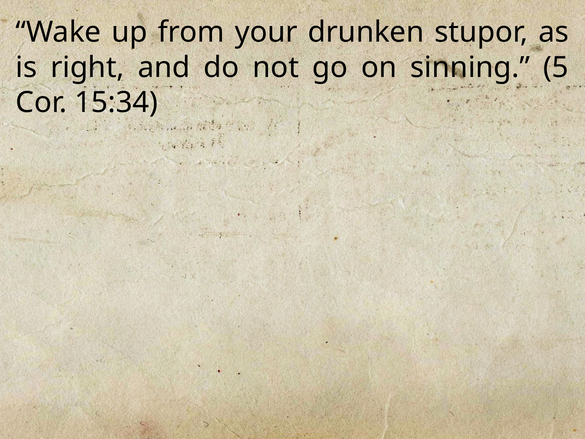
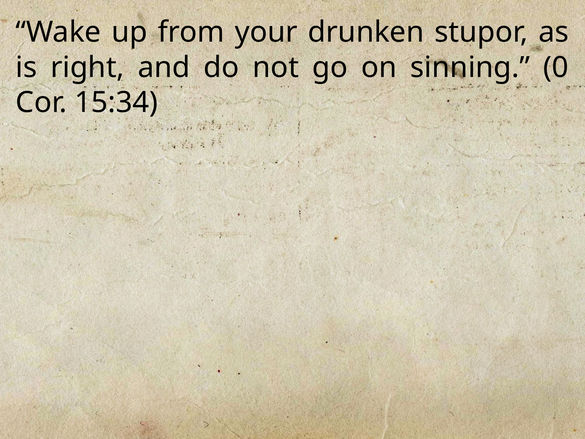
5: 5 -> 0
